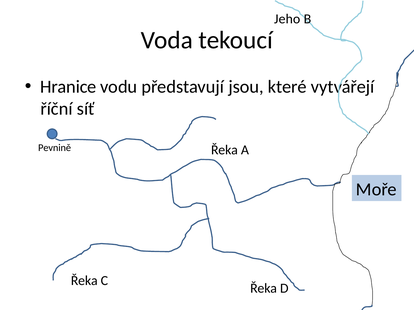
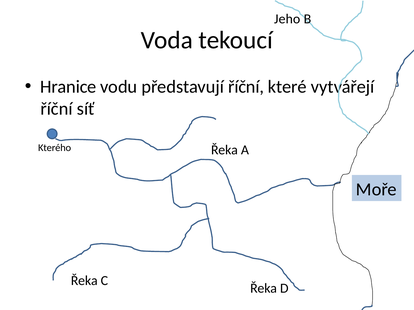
představují jsou: jsou -> říční
Pevnině: Pevnině -> Kterého
